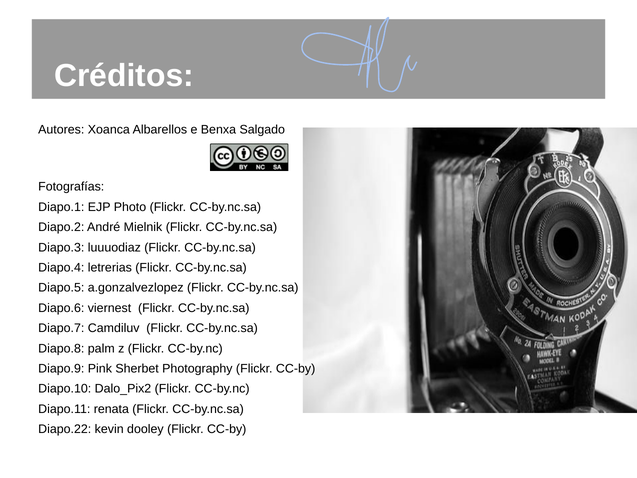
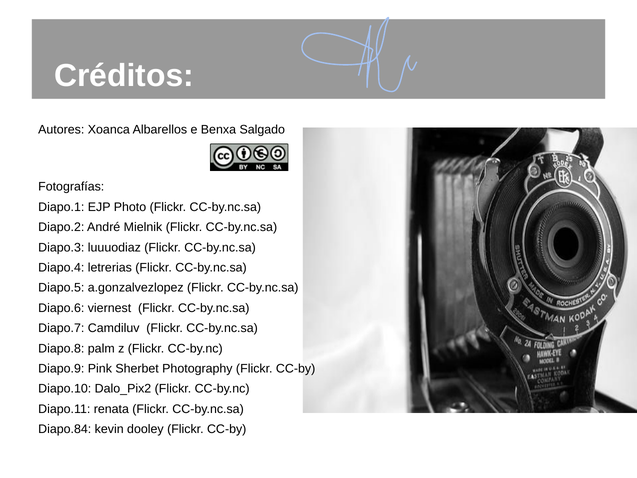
Diapo.22: Diapo.22 -> Diapo.84
